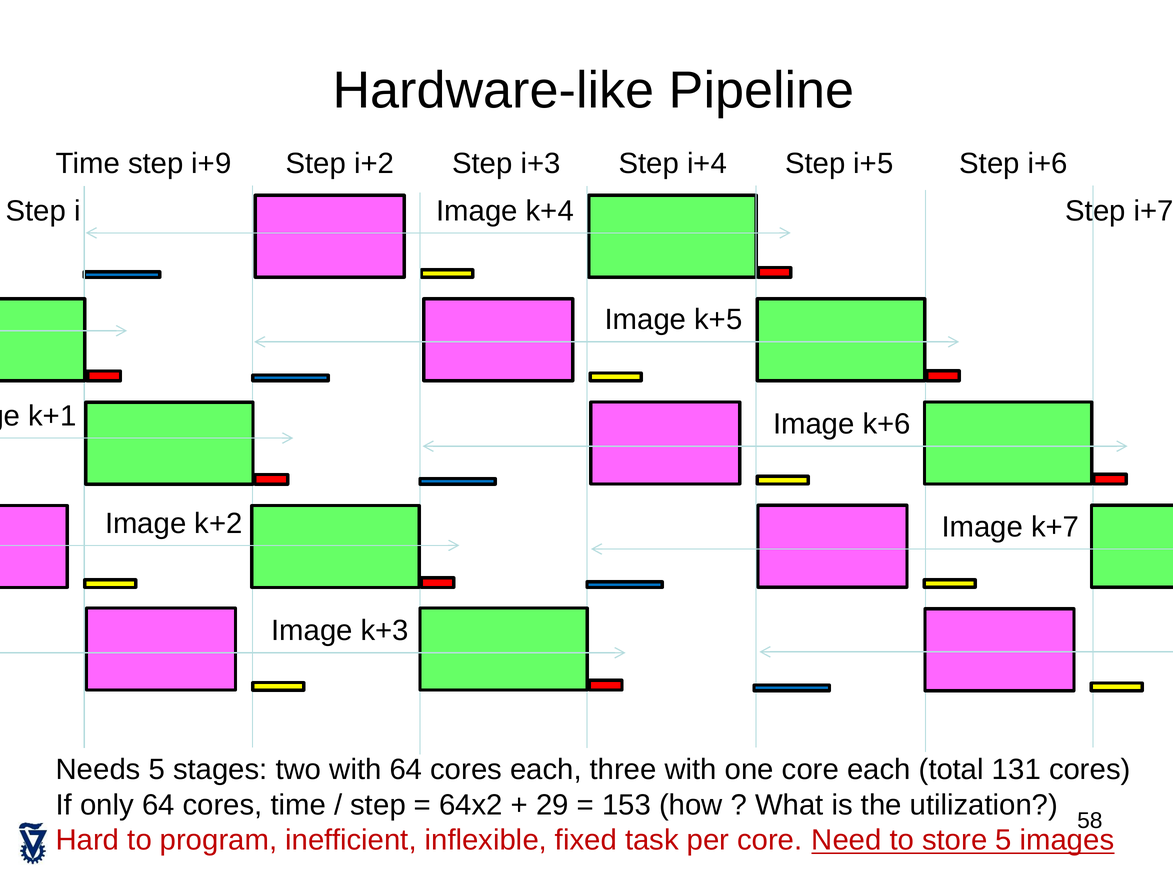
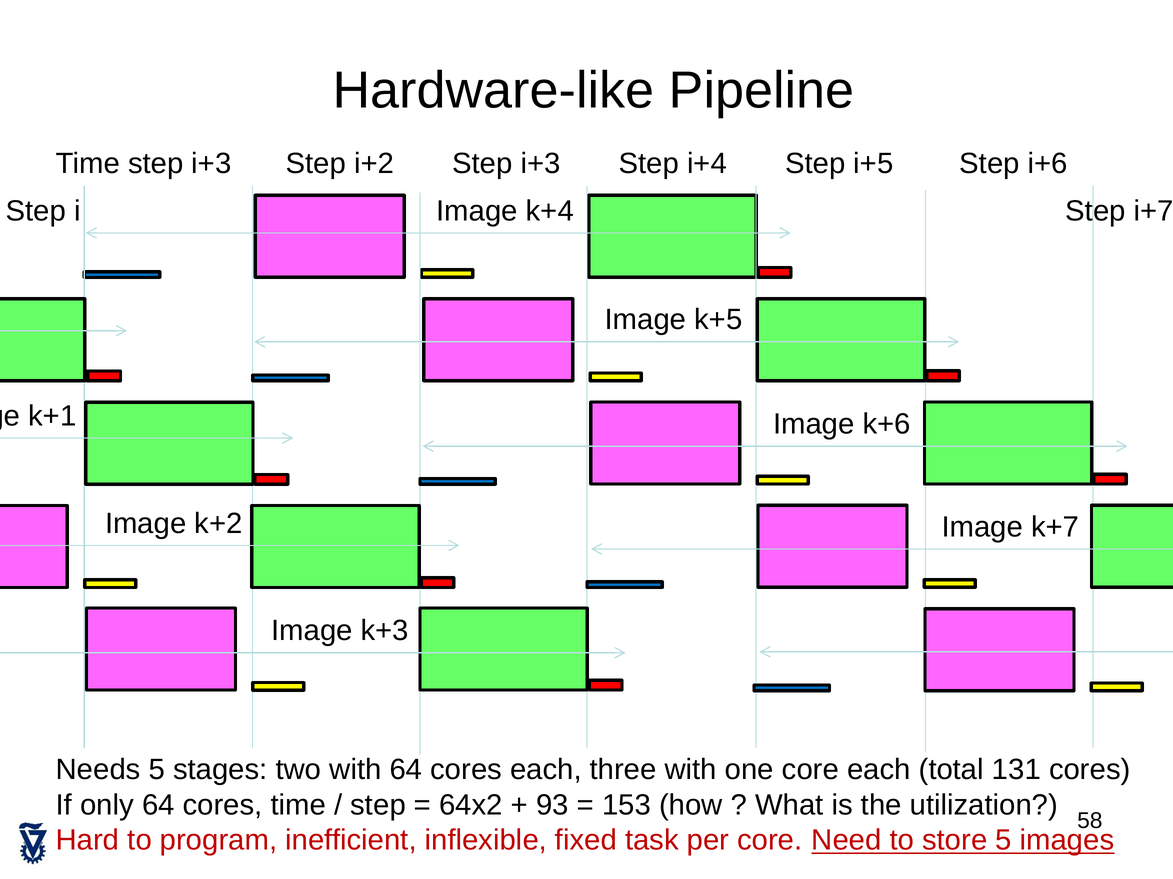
Time step i+9: i+9 -> i+3
29: 29 -> 93
